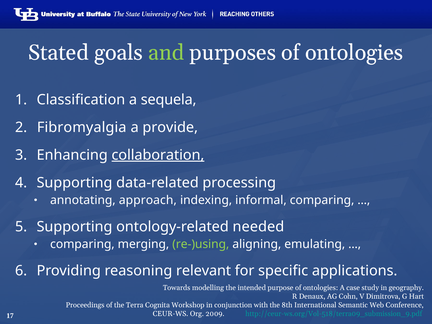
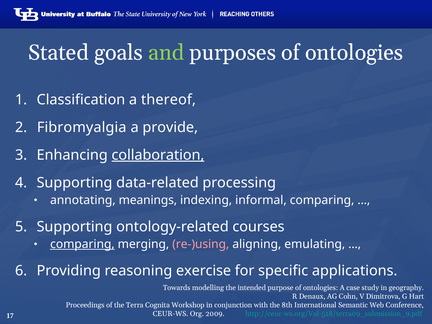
sequela: sequela -> thereof
approach: approach -> meanings
needed: needed -> courses
comparing at (82, 244) underline: none -> present
re-)using colour: light green -> pink
relevant: relevant -> exercise
